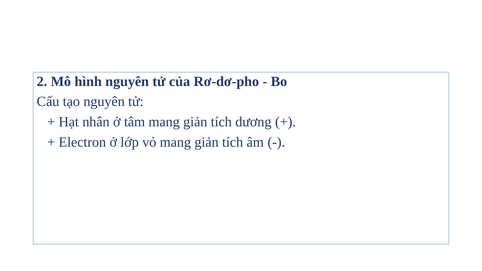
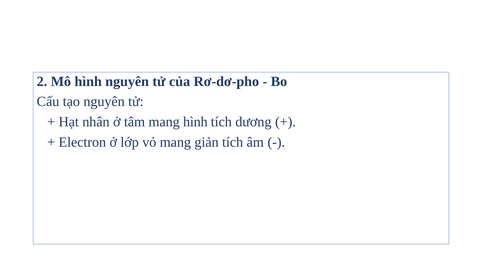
tâm mang giản: giản -> hình
